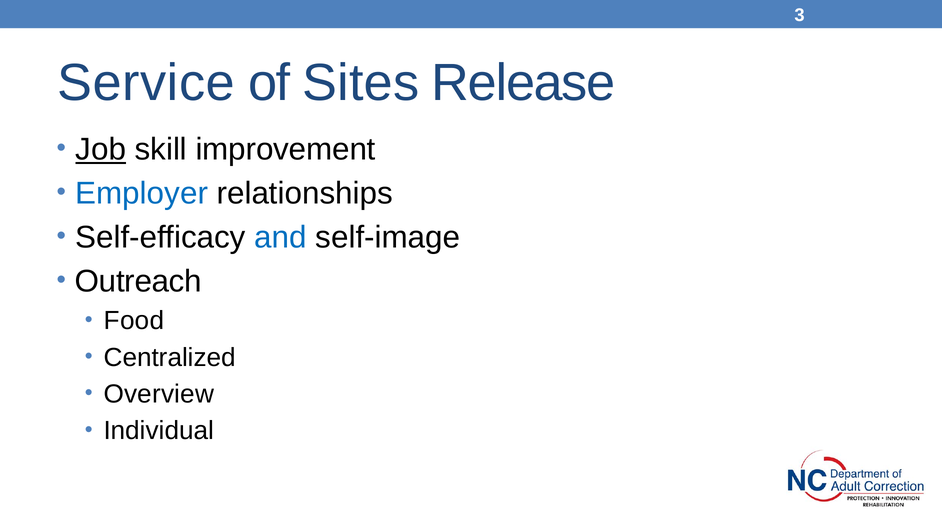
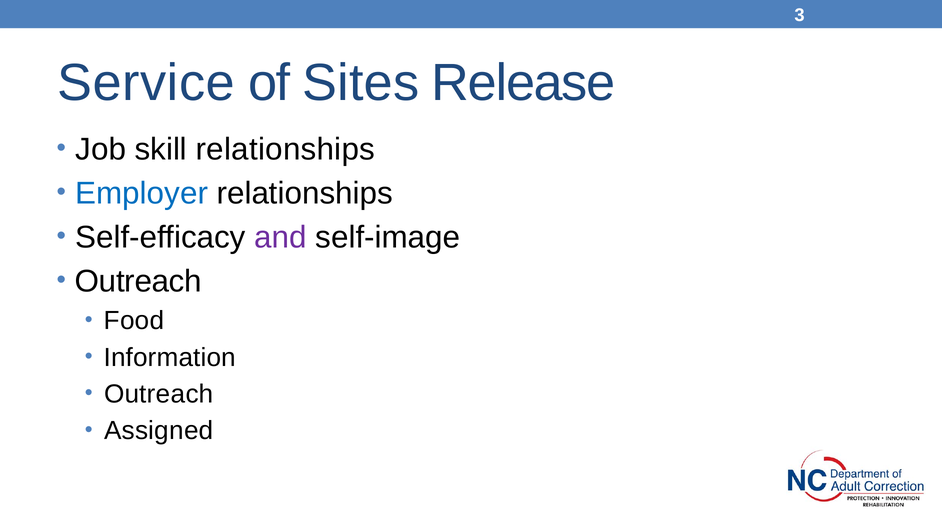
Job underline: present -> none
skill improvement: improvement -> relationships
and colour: blue -> purple
Centralized: Centralized -> Information
Overview at (159, 394): Overview -> Outreach
Individual: Individual -> Assigned
